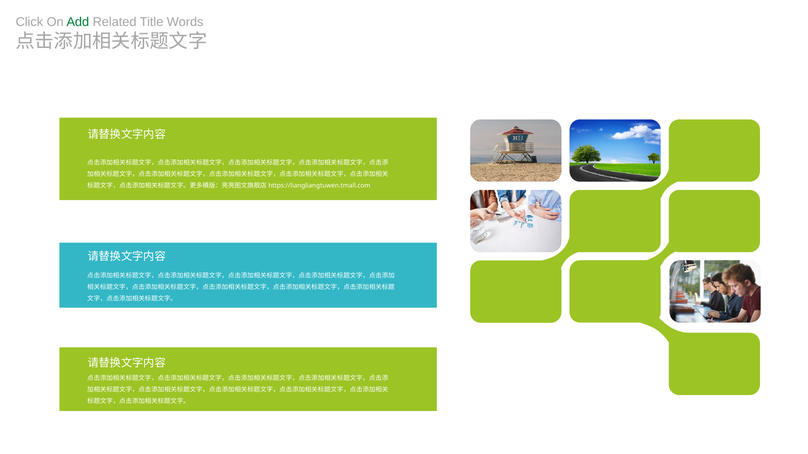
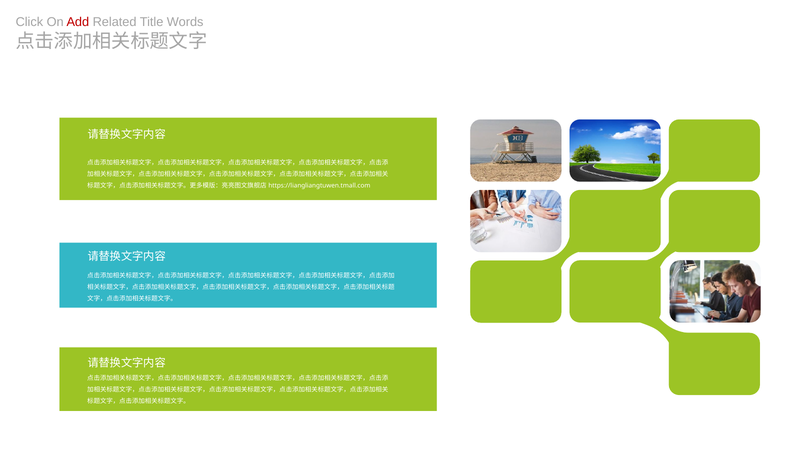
Add colour: green -> red
